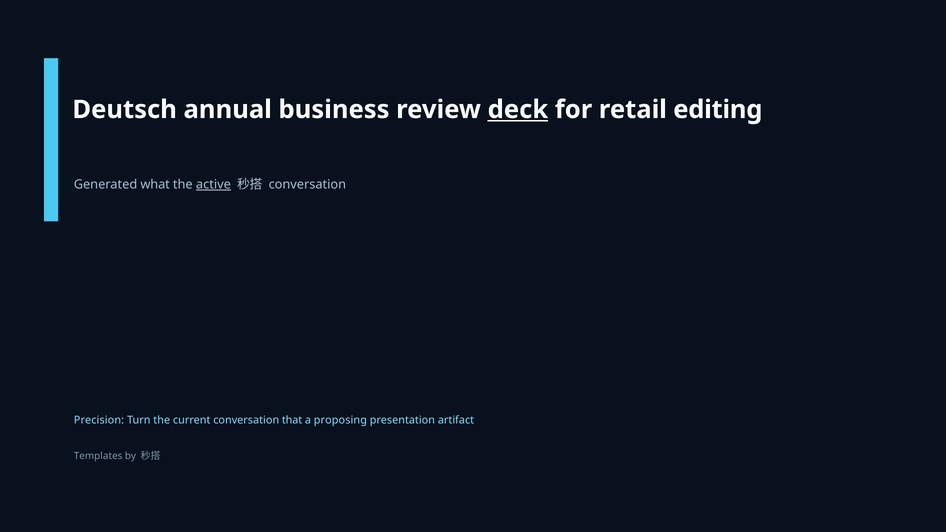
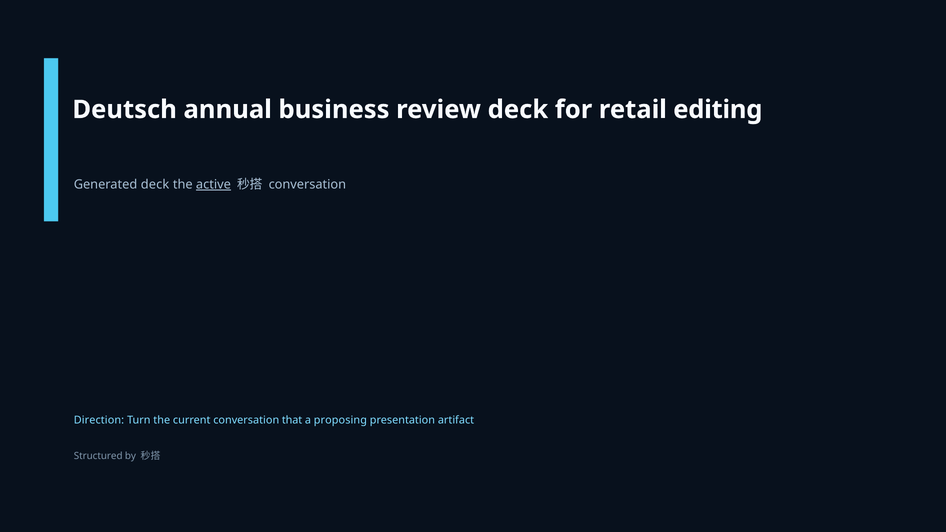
deck at (518, 110) underline: present -> none
Generated what: what -> deck
Precision: Precision -> Direction
Templates: Templates -> Structured
